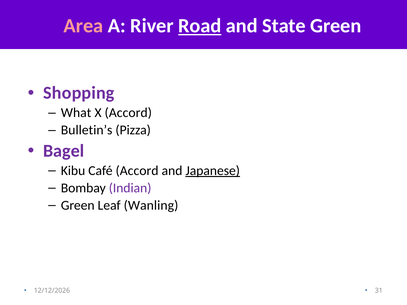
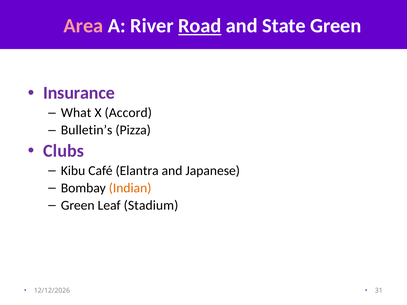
Shopping: Shopping -> Insurance
Bagel: Bagel -> Clubs
Café Accord: Accord -> Elantra
Japanese underline: present -> none
Indian colour: purple -> orange
Wanling: Wanling -> Stadium
